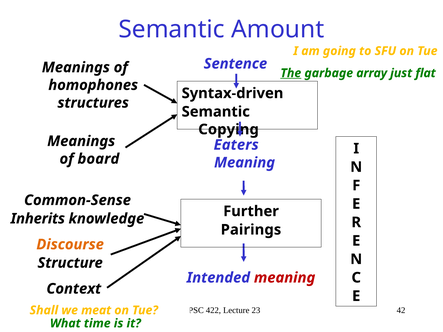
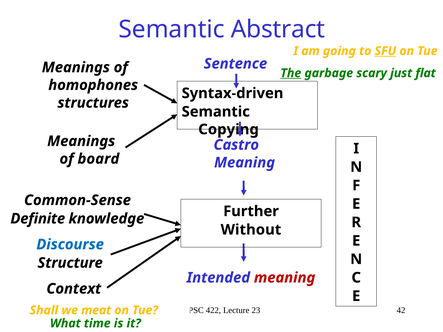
Amount: Amount -> Abstract
SFU underline: none -> present
array: array -> scary
Eaters: Eaters -> Castro
Inherits: Inherits -> Definite
Pairings: Pairings -> Without
Discourse colour: orange -> blue
